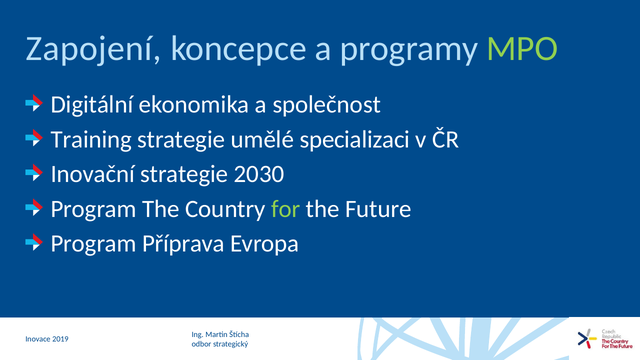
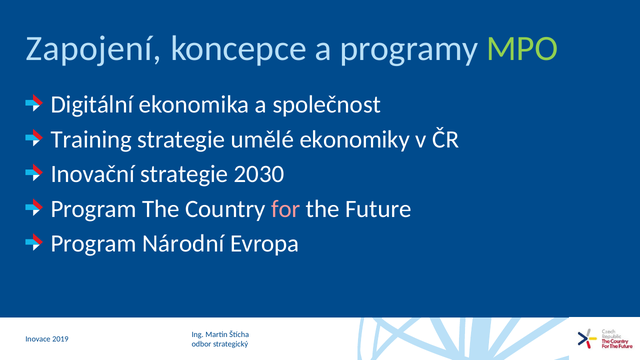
specializaci: specializaci -> ekonomiky
for colour: light green -> pink
Příprava: Příprava -> Národní
